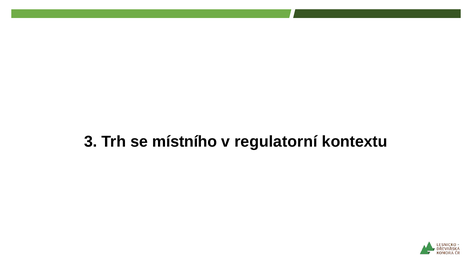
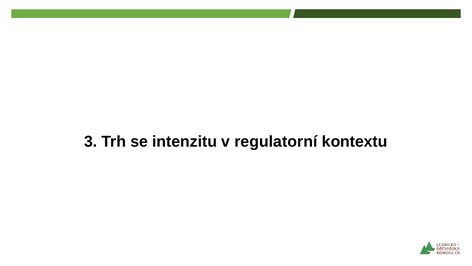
místního: místního -> intenzitu
